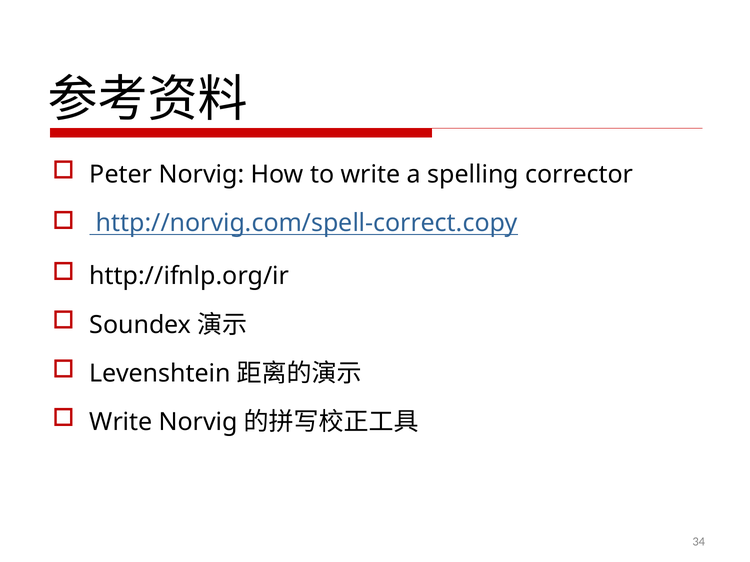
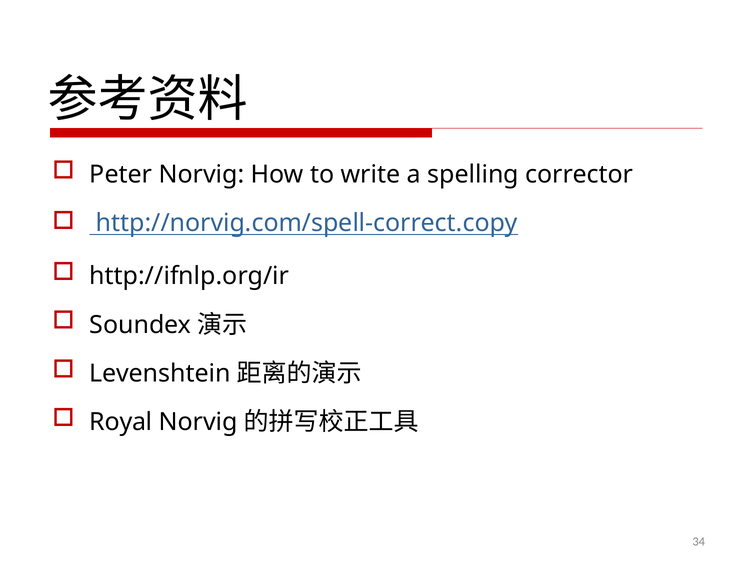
Write at (121, 423): Write -> Royal
